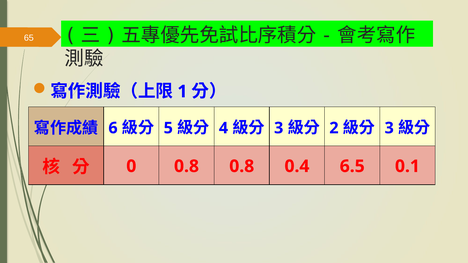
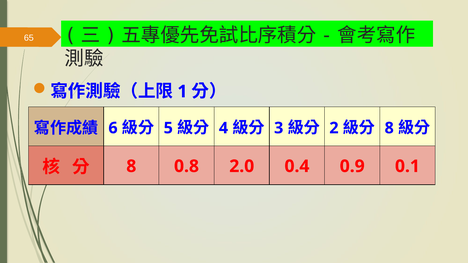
3 at (389, 128): 3 -> 8
0 at (131, 166): 0 -> 8
0.8 0.8: 0.8 -> 2.0
6.5: 6.5 -> 0.9
